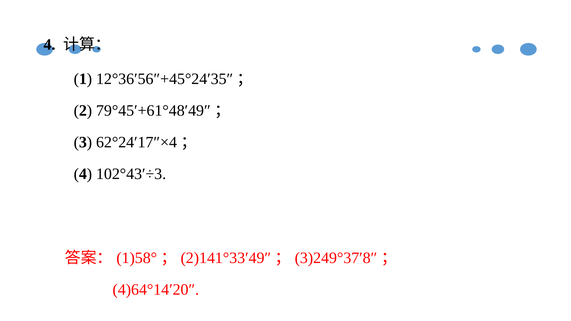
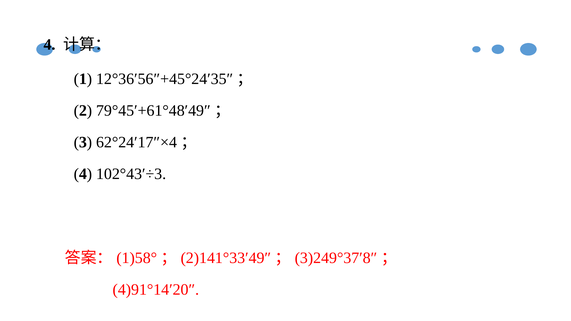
4)64°14′20″: 4)64°14′20″ -> 4)91°14′20″
